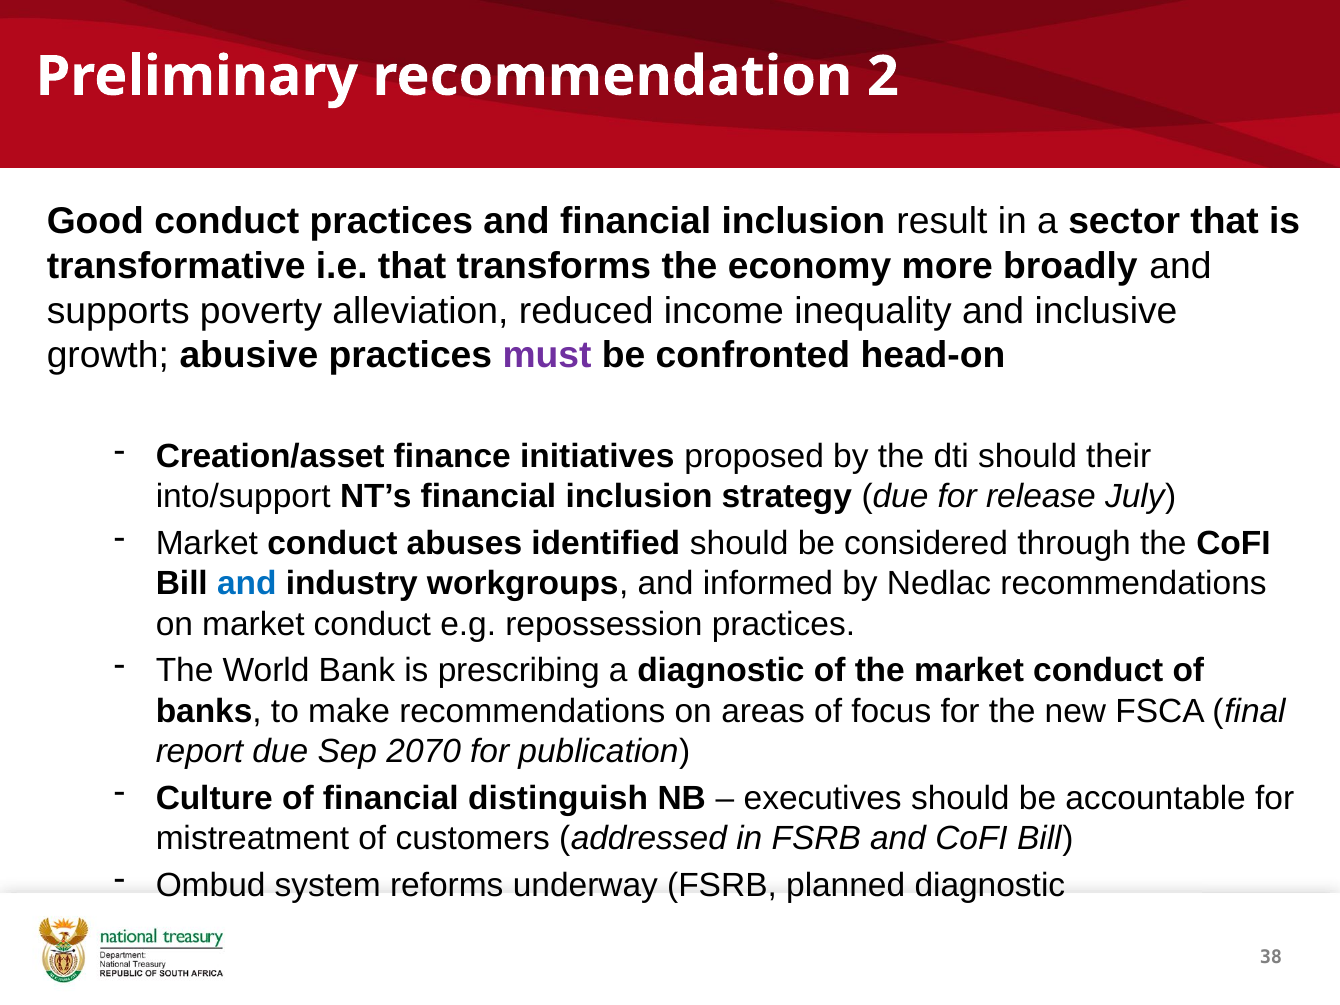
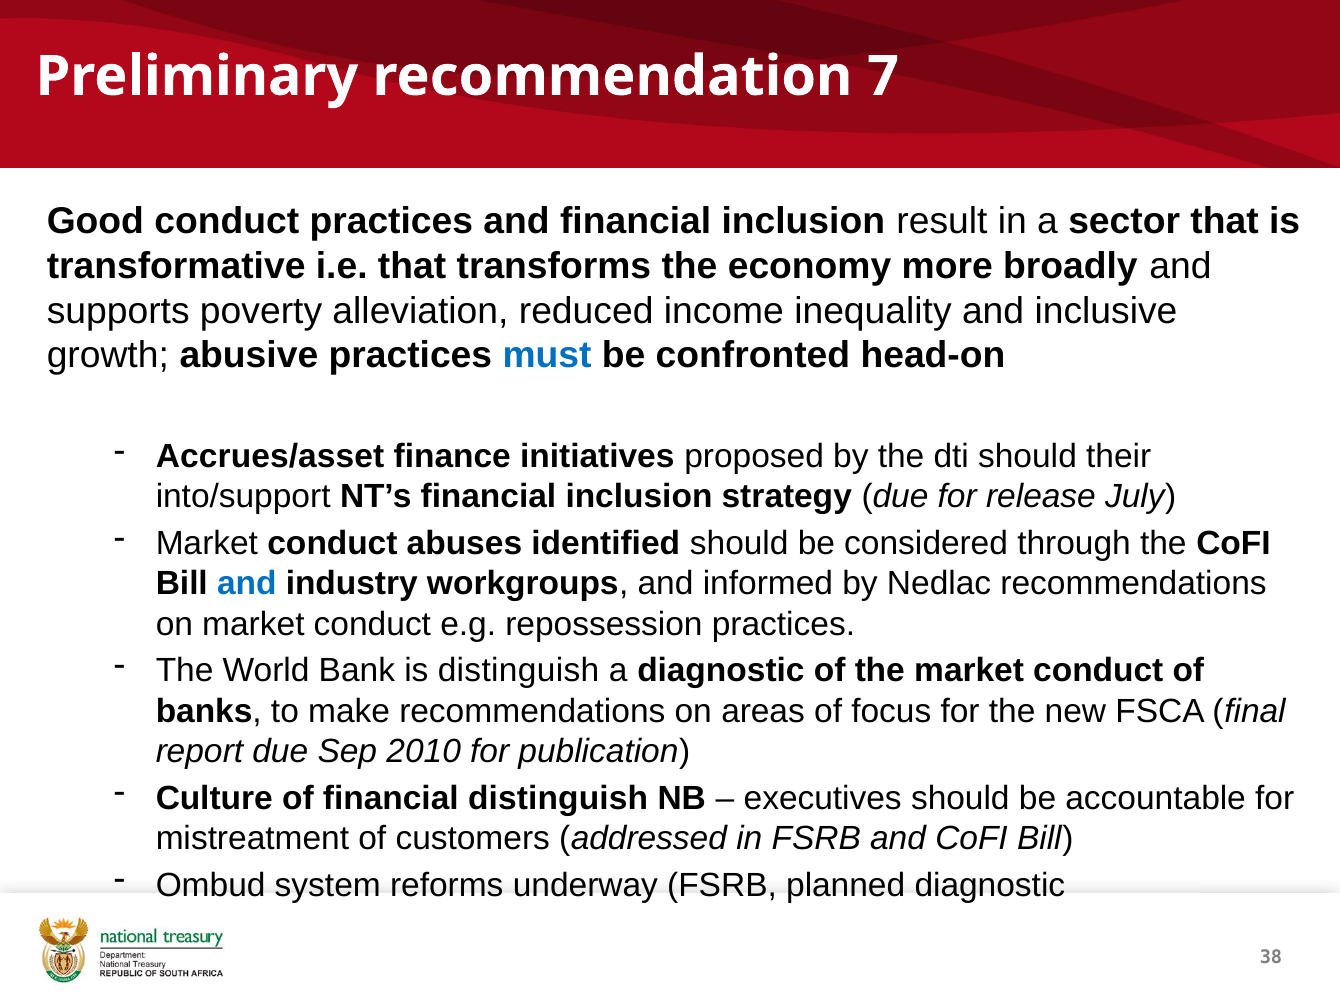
2: 2 -> 7
must colour: purple -> blue
Creation/asset: Creation/asset -> Accrues/asset
is prescribing: prescribing -> distinguish
2070: 2070 -> 2010
